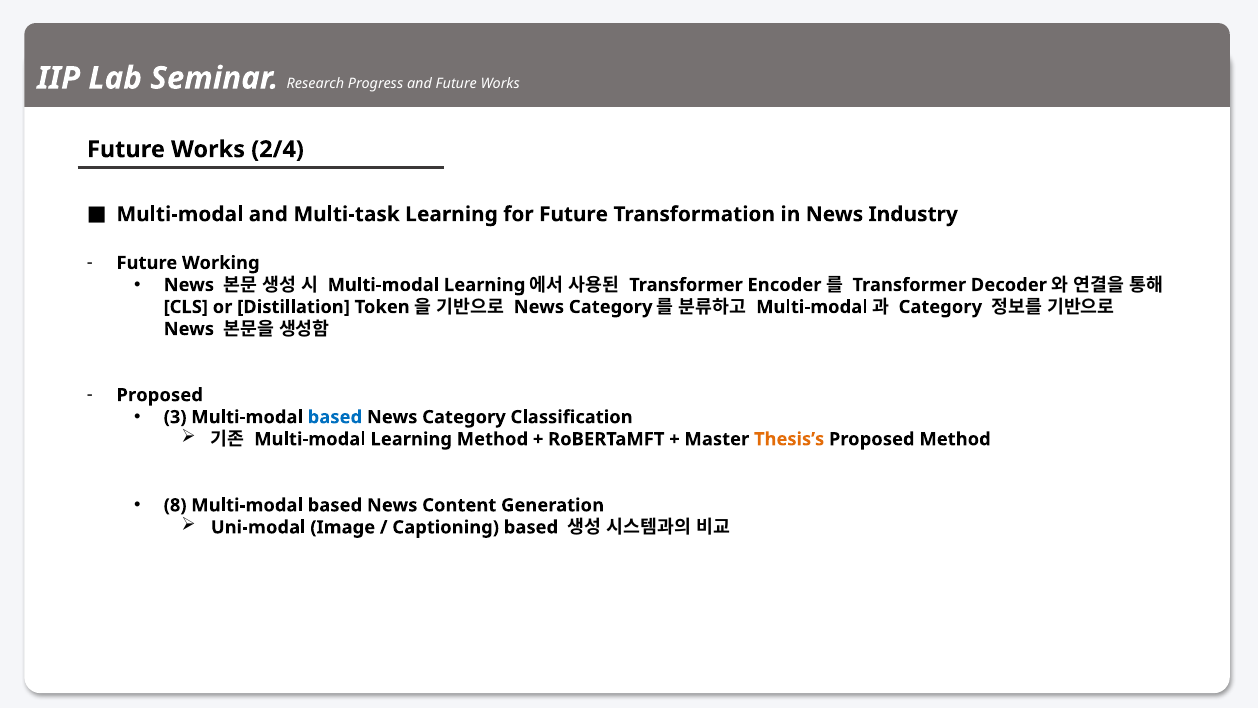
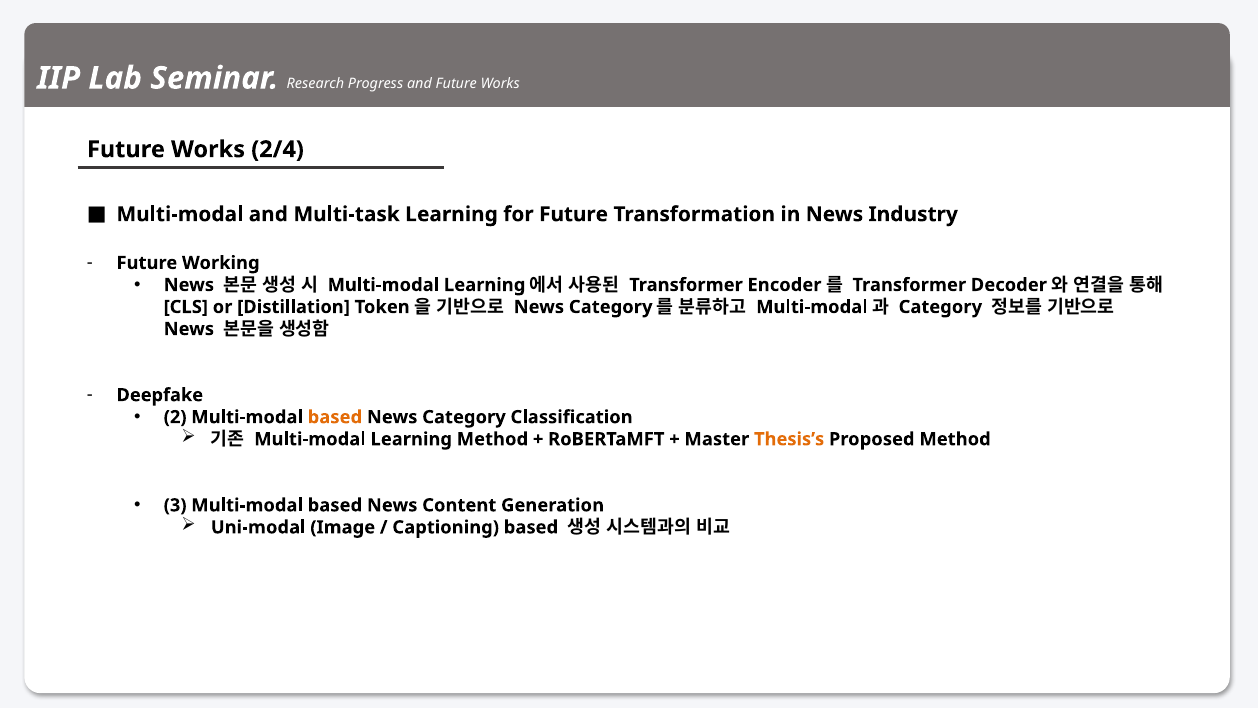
Proposed at (160, 395): Proposed -> Deepfake
3: 3 -> 2
based at (335, 417) colour: blue -> orange
8: 8 -> 3
